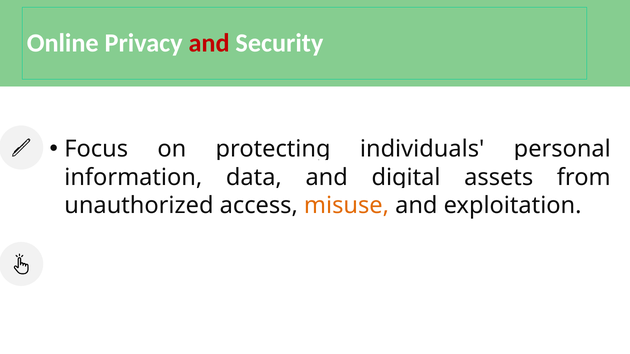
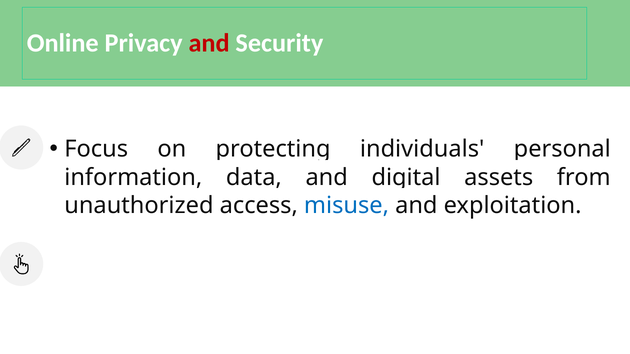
misuse colour: orange -> blue
